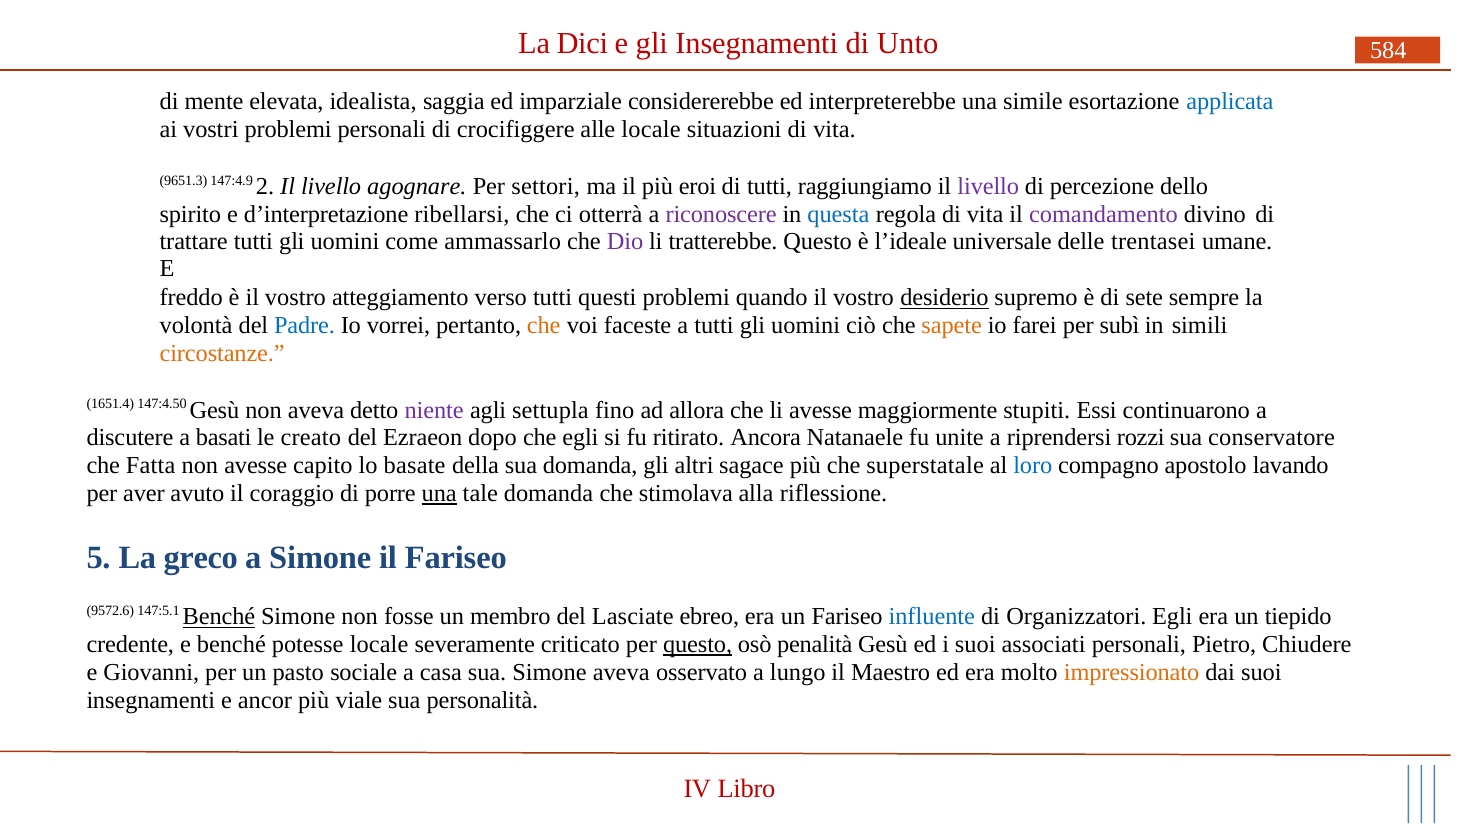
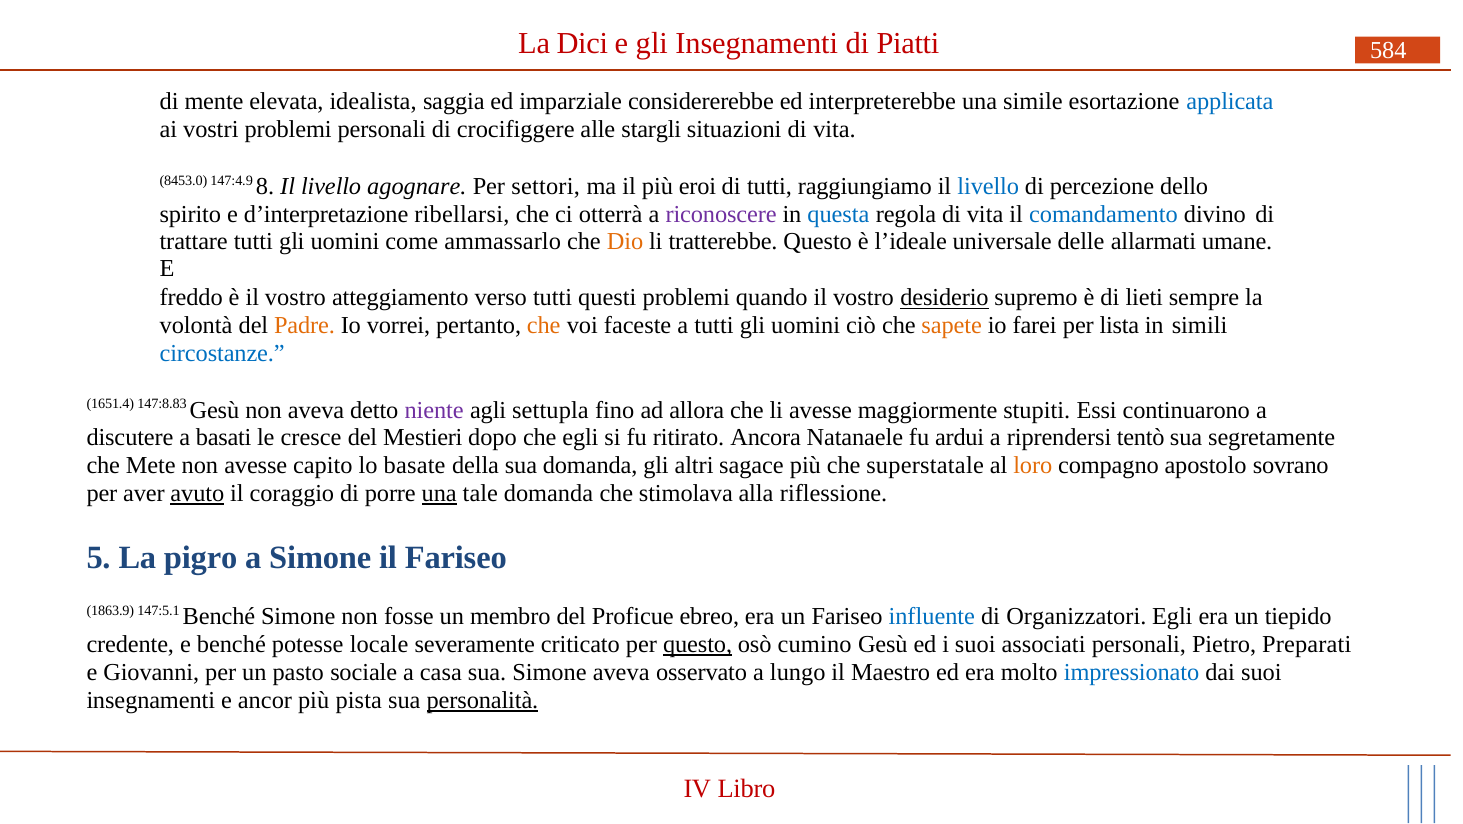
Unto: Unto -> Piatti
alle locale: locale -> stargli
9651.3: 9651.3 -> 8453.0
2: 2 -> 8
livello at (988, 187) colour: purple -> blue
comandamento colour: purple -> blue
Dio colour: purple -> orange
trentasei: trentasei -> allarmati
sete: sete -> lieti
Padre colour: blue -> orange
subì: subì -> lista
circostanze colour: orange -> blue
147:4.50: 147:4.50 -> 147:8.83
creato: creato -> cresce
Ezraeon: Ezraeon -> Mestieri
unite: unite -> ardui
rozzi: rozzi -> tentò
conservatore: conservatore -> segretamente
Fatta: Fatta -> Mete
loro colour: blue -> orange
lavando: lavando -> sovrano
avuto underline: none -> present
greco: greco -> pigro
9572.6: 9572.6 -> 1863.9
Benché at (219, 617) underline: present -> none
Lasciate: Lasciate -> Proficue
penalità: penalità -> cumino
Chiudere: Chiudere -> Preparati
impressionato colour: orange -> blue
viale: viale -> pista
personalità underline: none -> present
